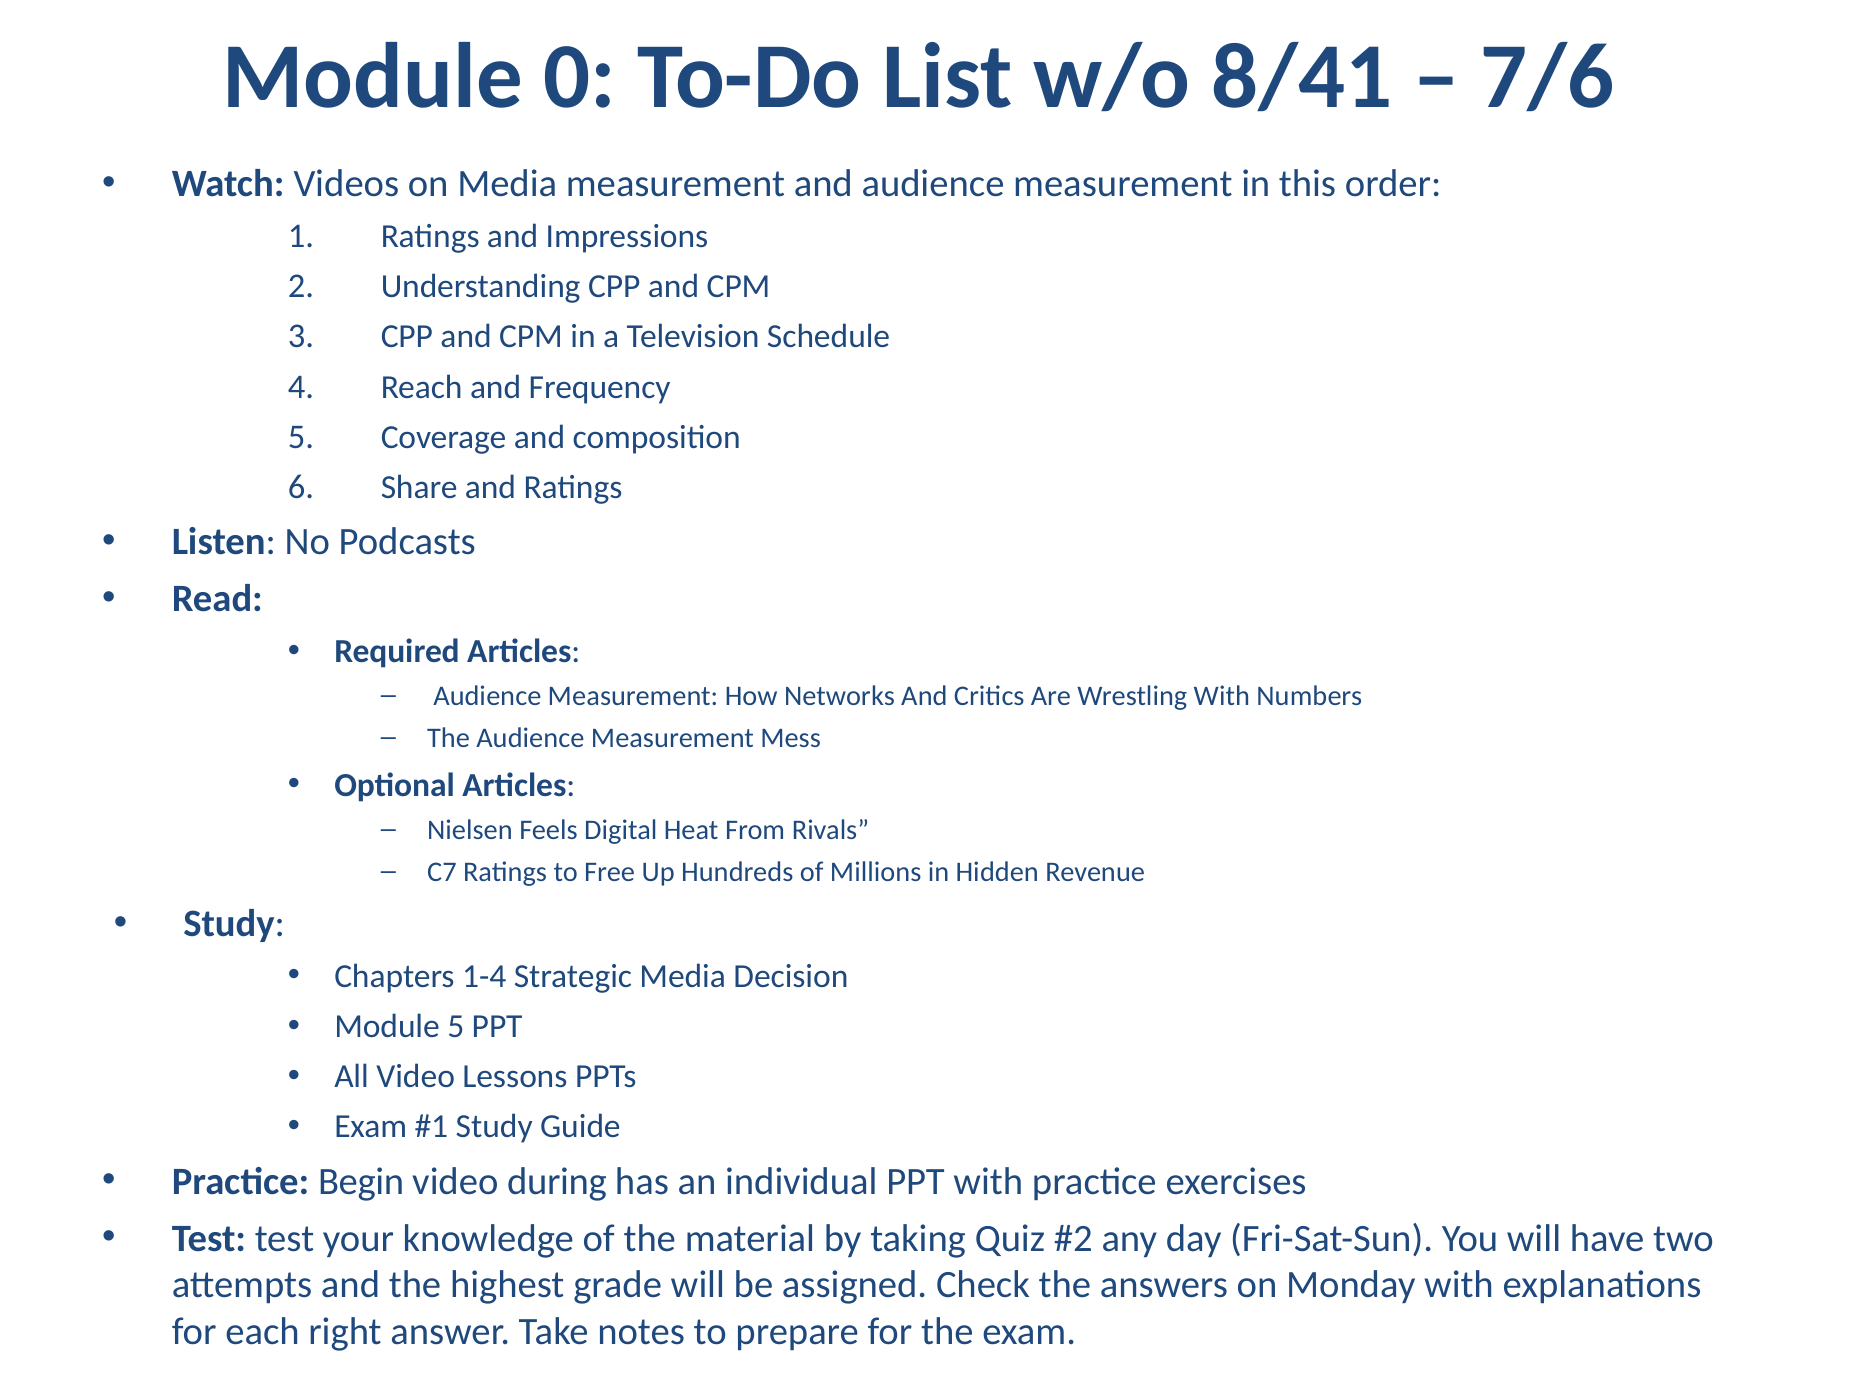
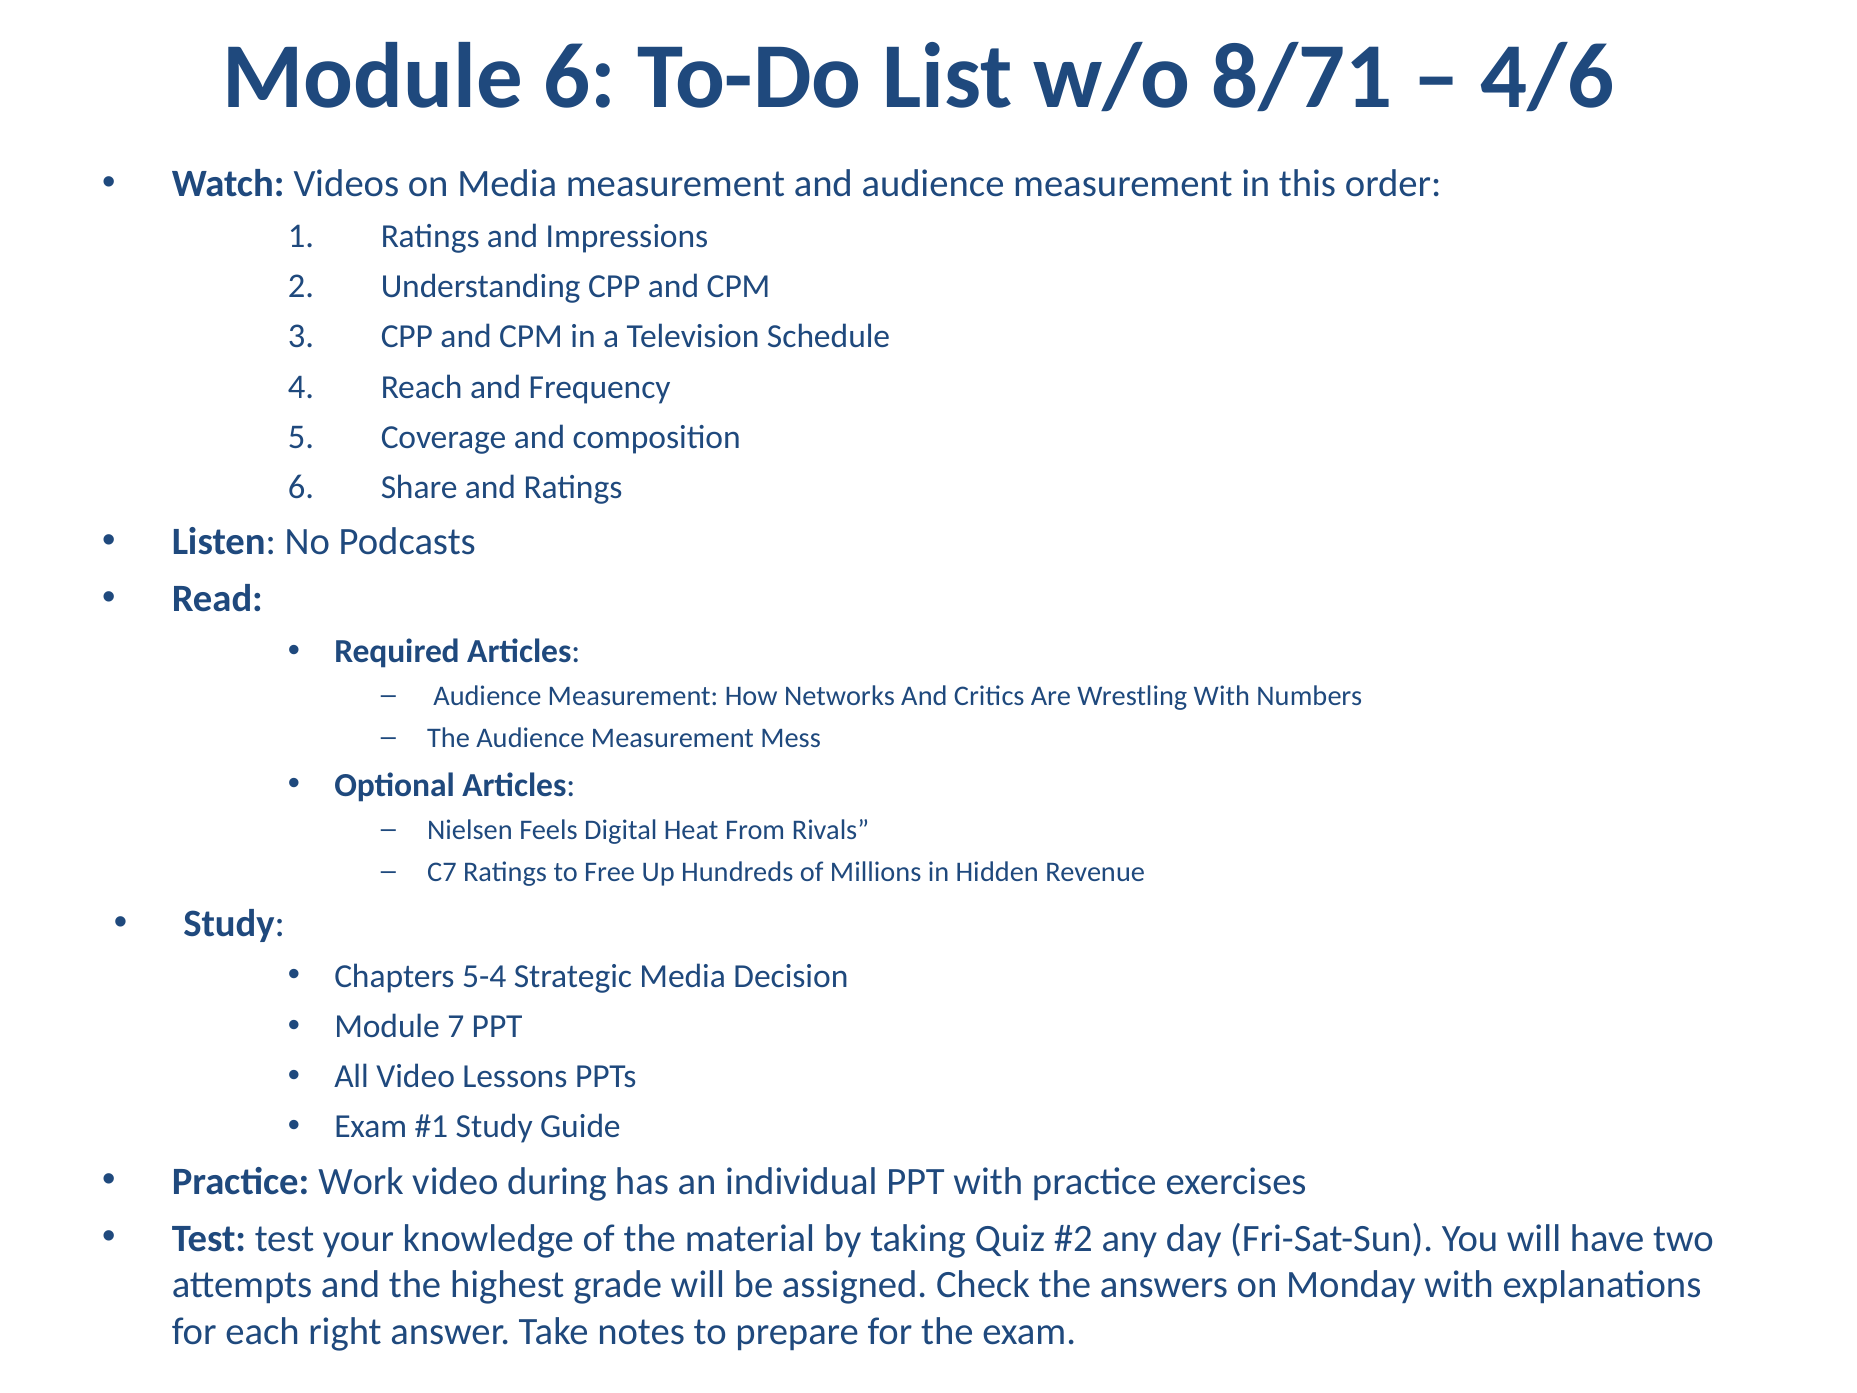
Module 0: 0 -> 6
8/41: 8/41 -> 8/71
7/6: 7/6 -> 4/6
1-4: 1-4 -> 5-4
Module 5: 5 -> 7
Begin: Begin -> Work
